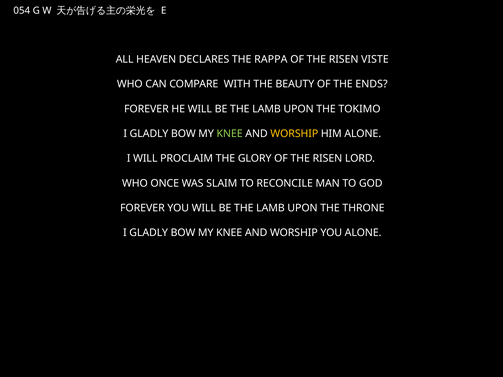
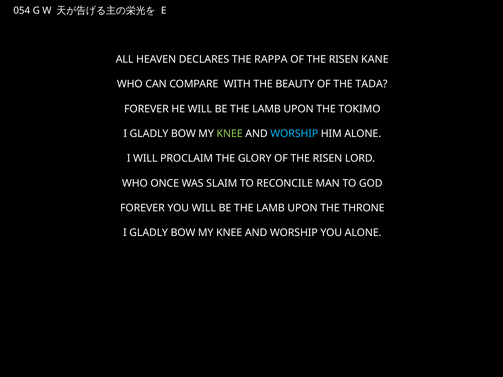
VISTE: VISTE -> KANE
ENDS: ENDS -> TADA
WORSHIP at (294, 134) colour: yellow -> light blue
